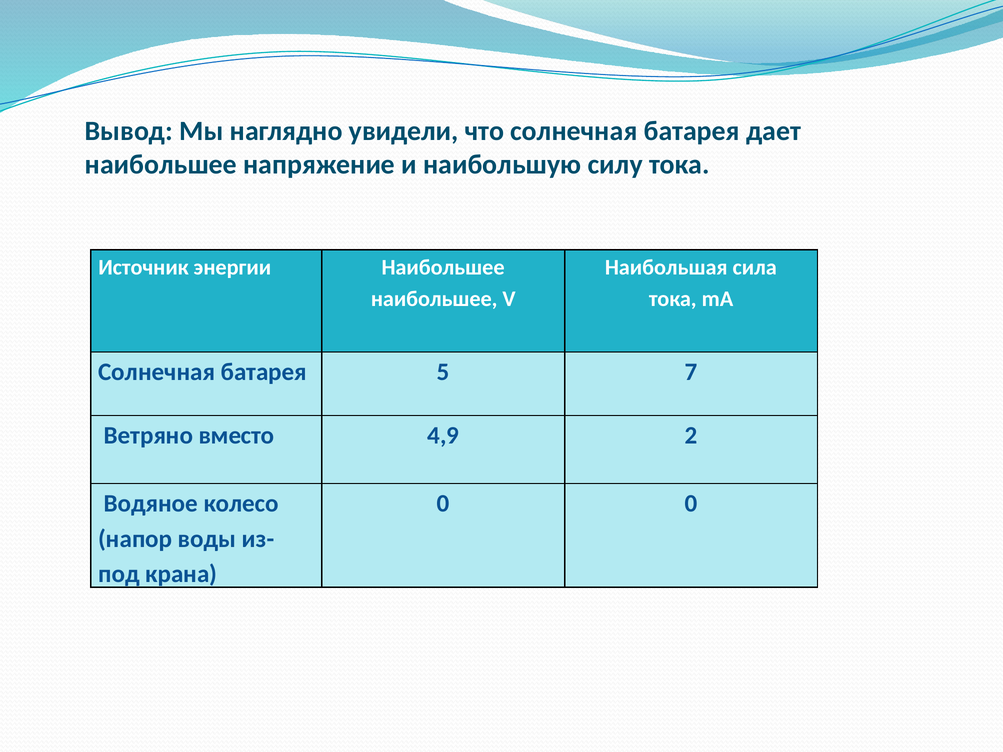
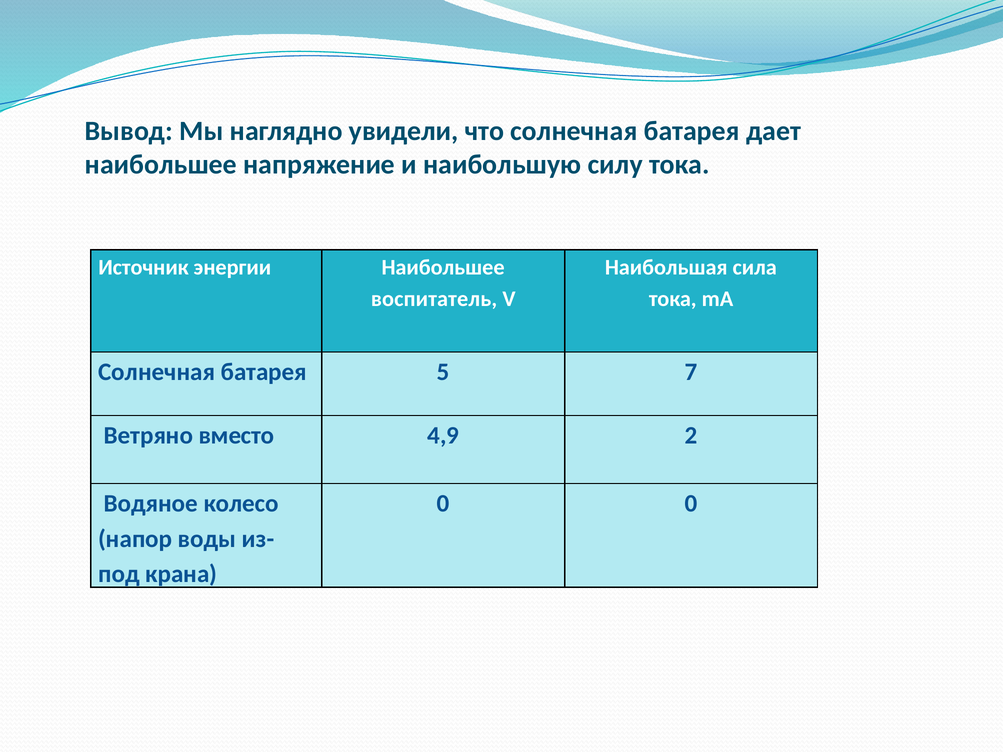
наибольшее at (434, 299): наибольшее -> воспитатель
